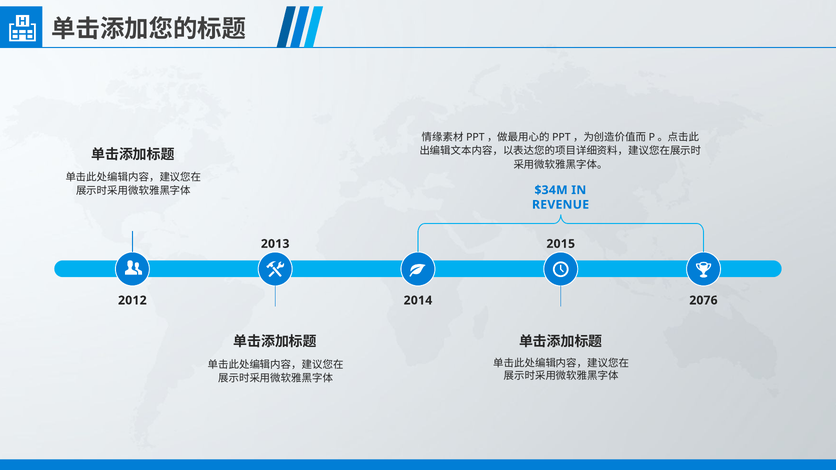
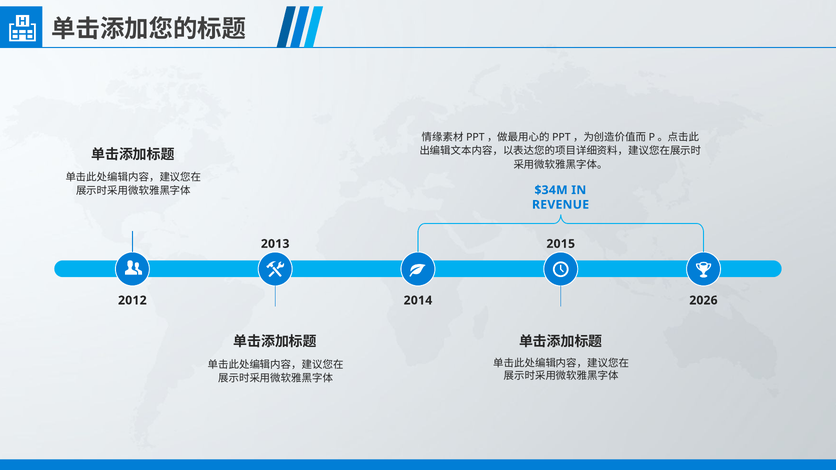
2076: 2076 -> 2026
